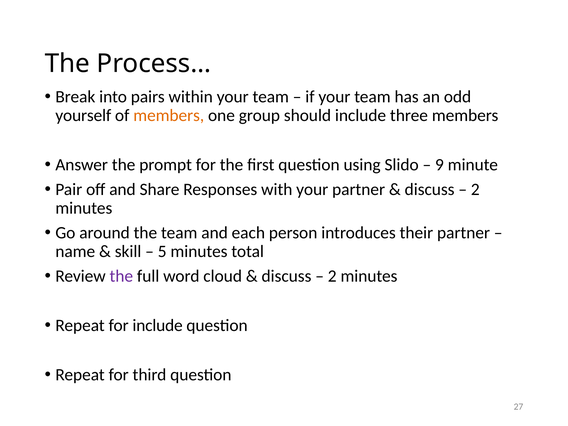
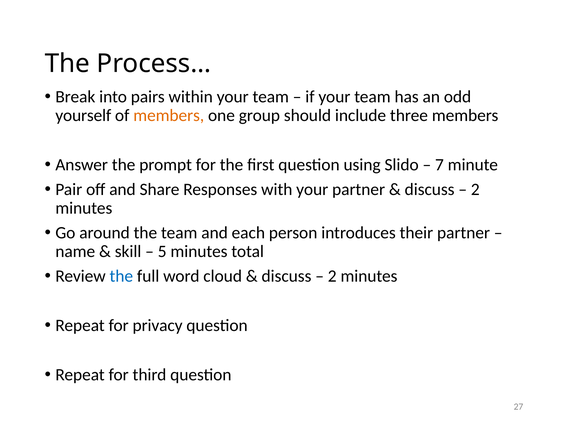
9: 9 -> 7
the at (121, 276) colour: purple -> blue
for include: include -> privacy
